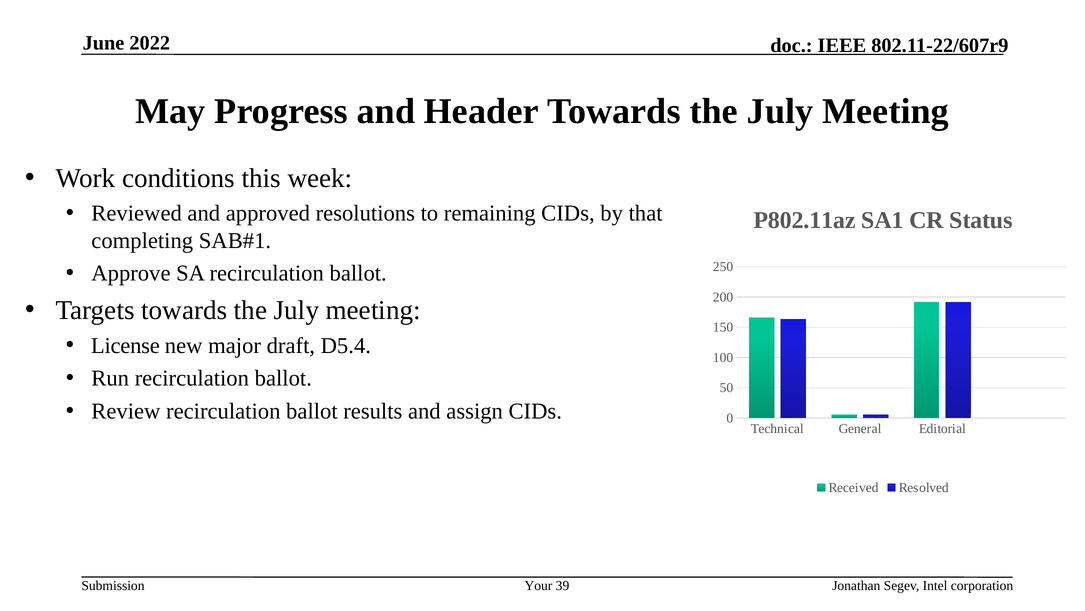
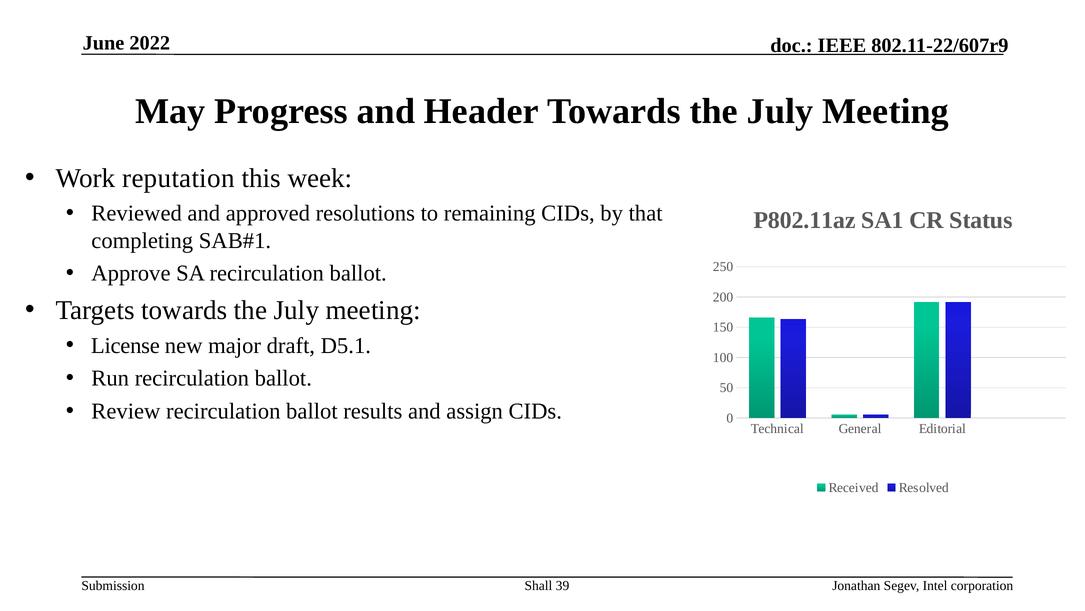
conditions: conditions -> reputation
D5.4: D5.4 -> D5.1
Your: Your -> Shall
